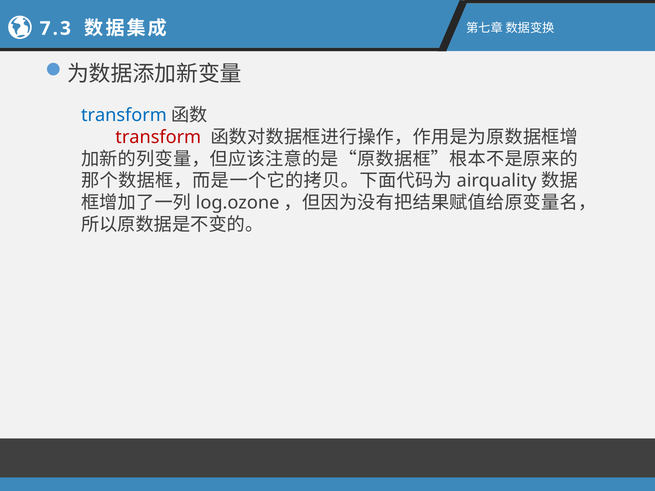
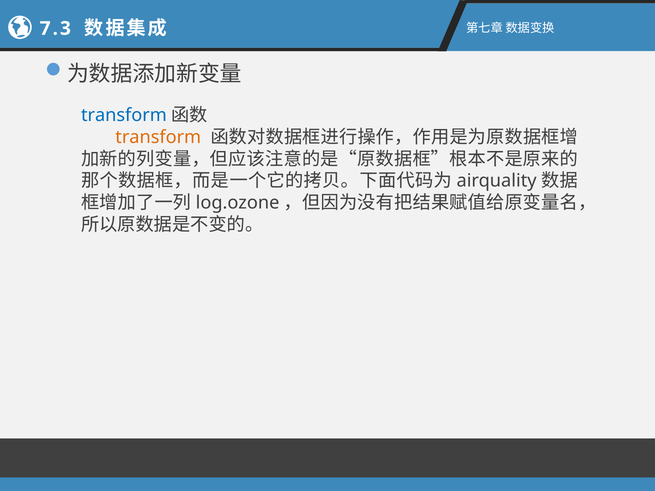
transform at (158, 137) colour: red -> orange
